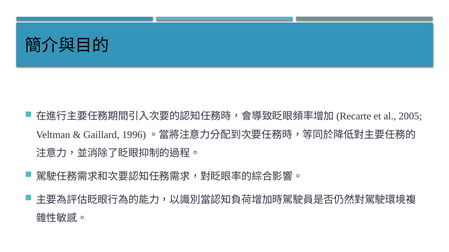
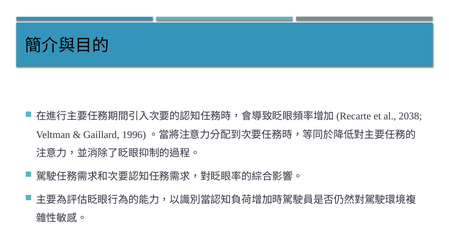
2005: 2005 -> 2038
